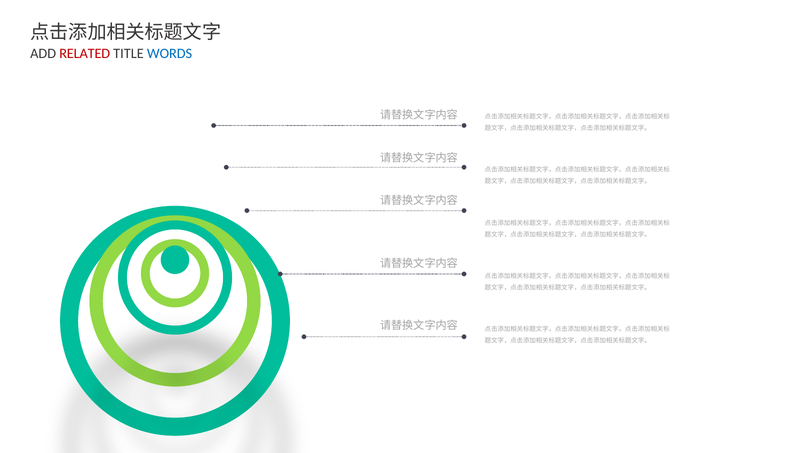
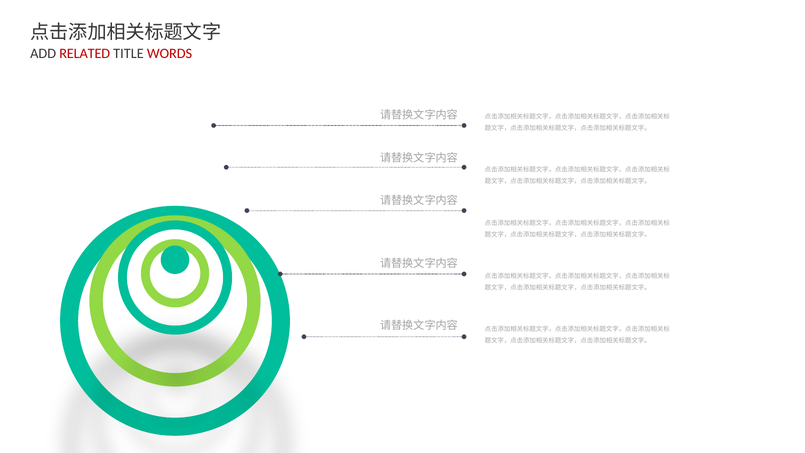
WORDS colour: blue -> red
